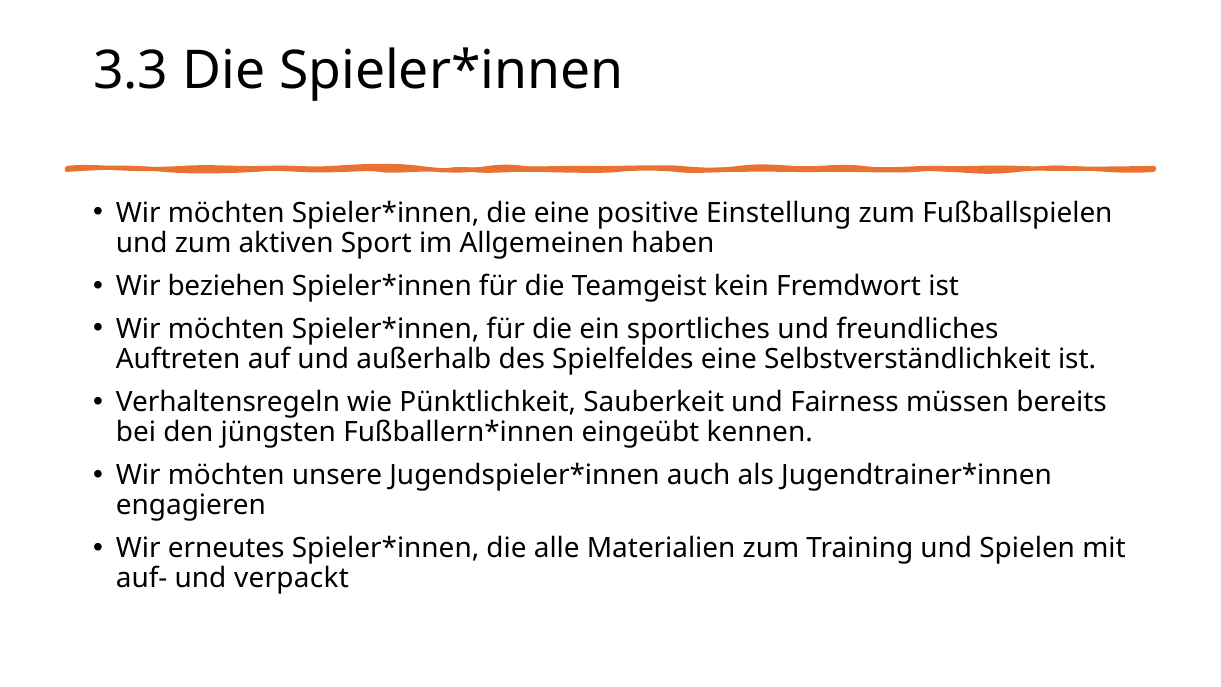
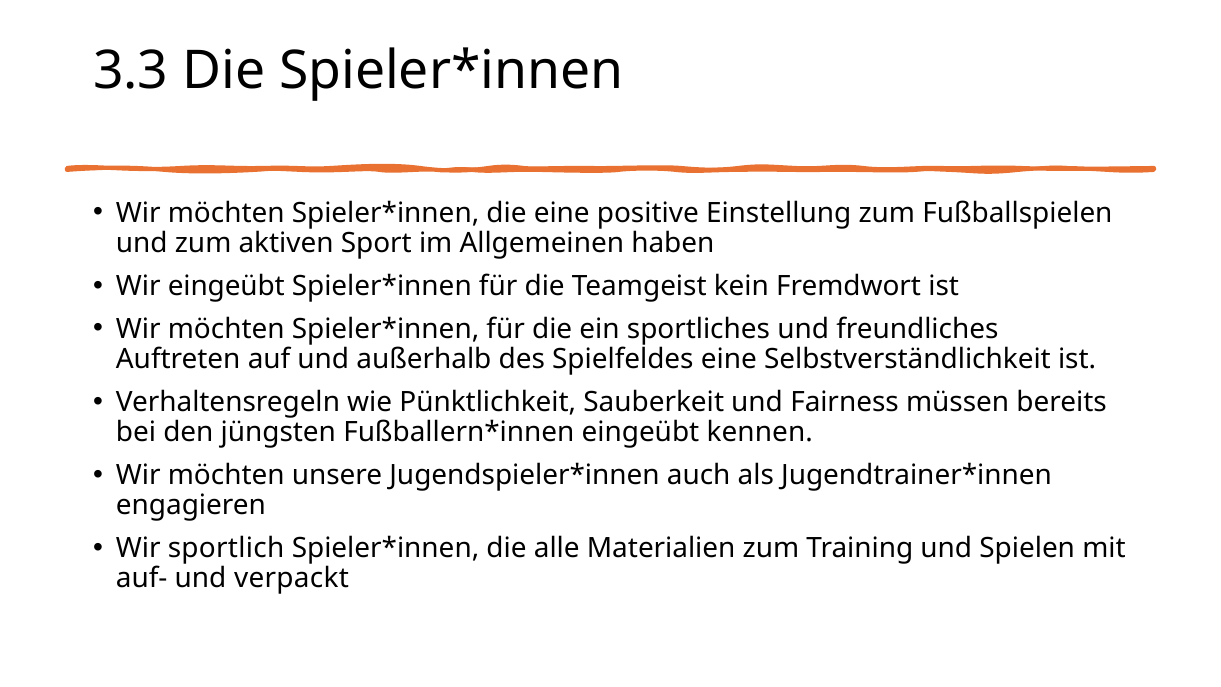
Wir beziehen: beziehen -> eingeübt
erneutes: erneutes -> sportlich
